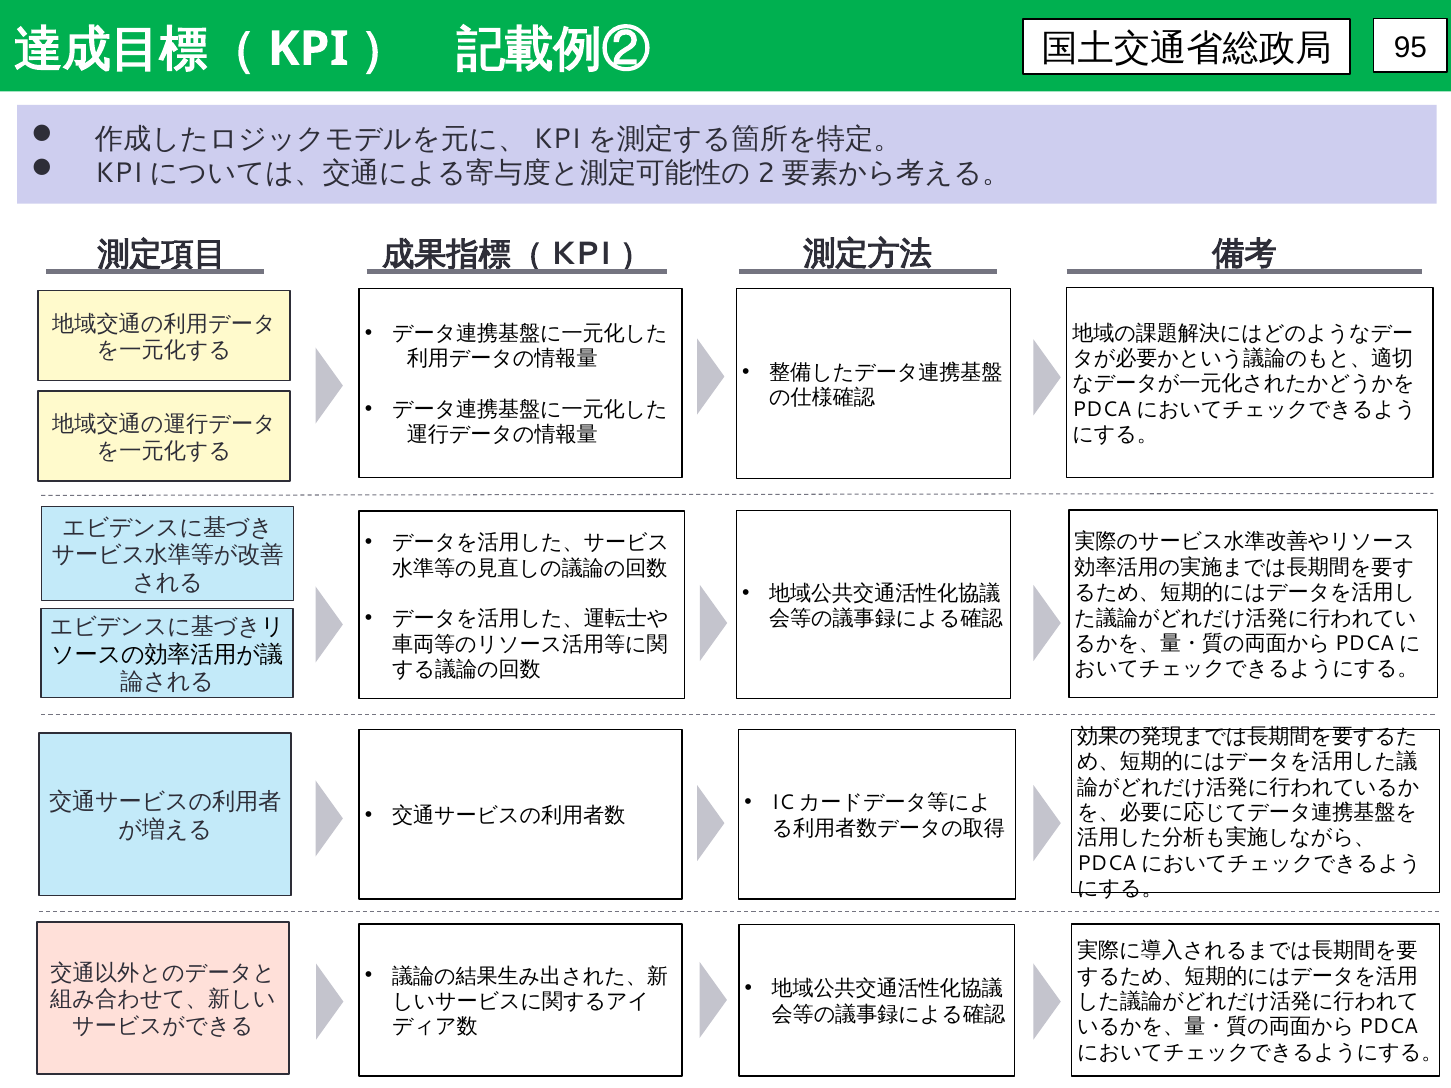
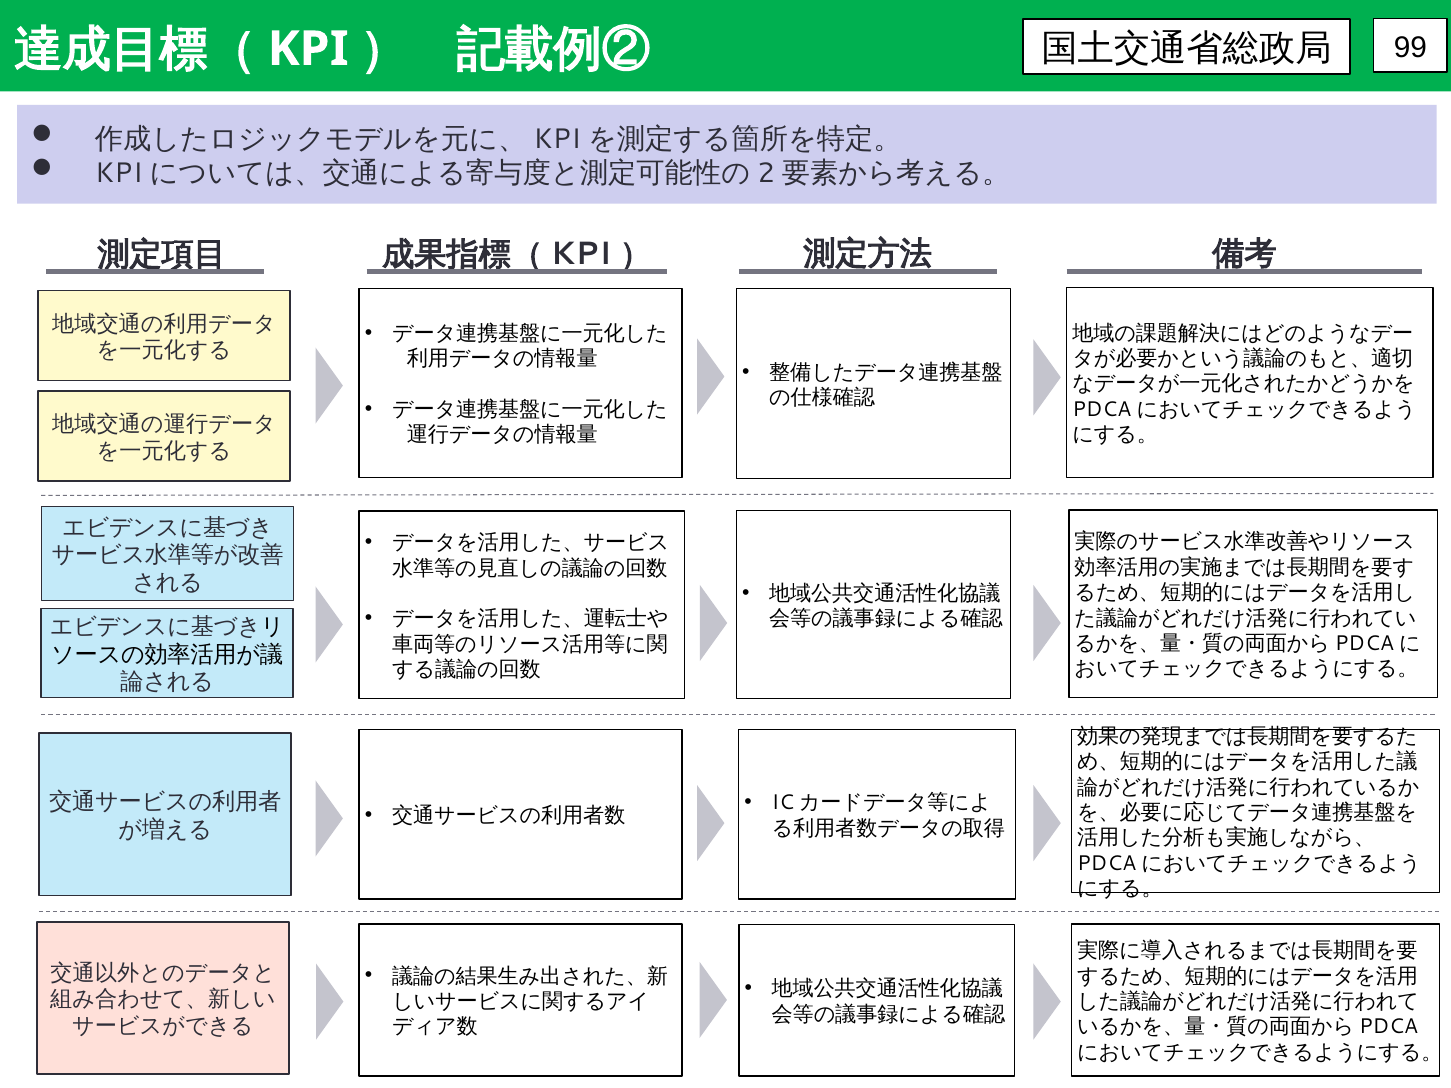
95: 95 -> 99
